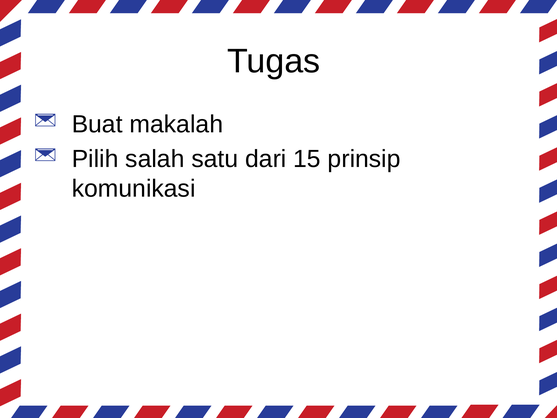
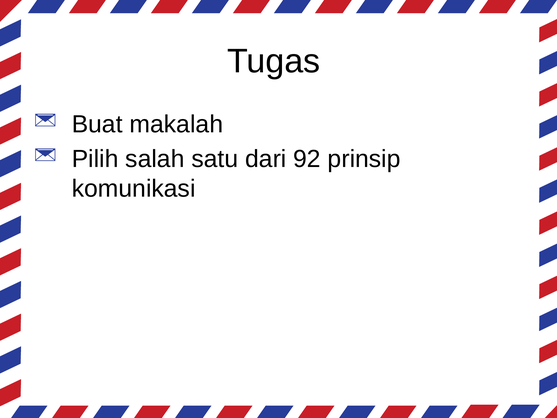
15: 15 -> 92
